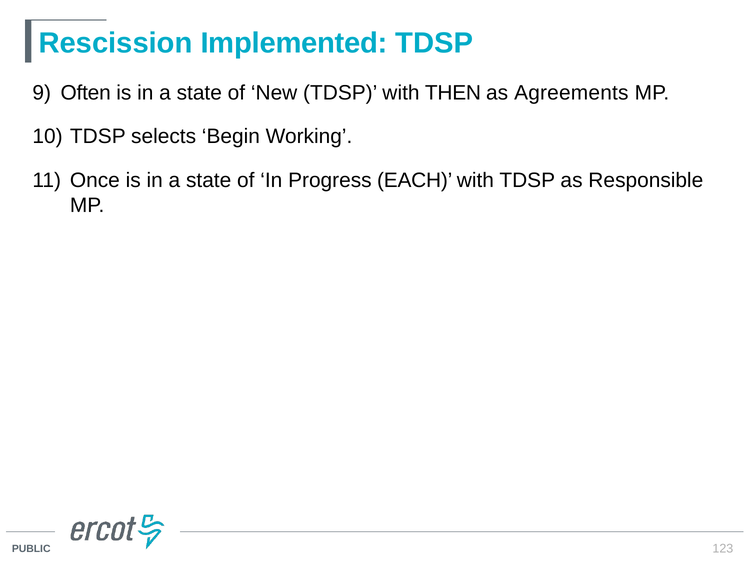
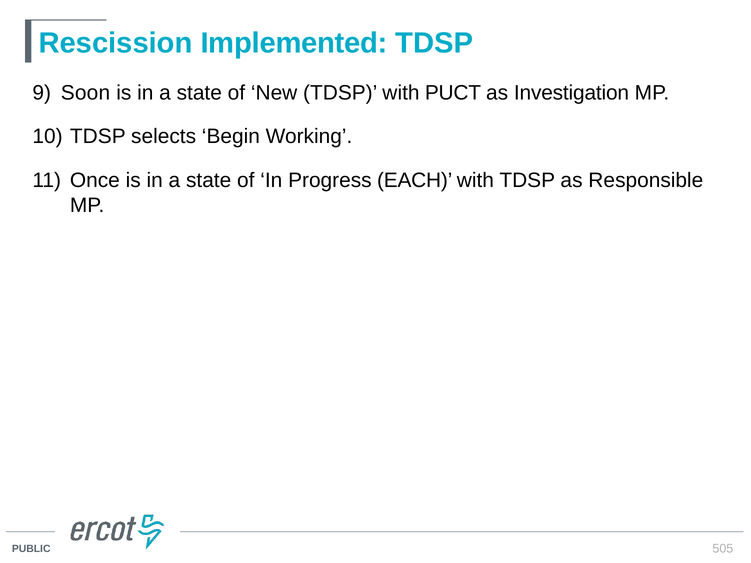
Often: Often -> Soon
THEN: THEN -> PUCT
Agreements: Agreements -> Investigation
123: 123 -> 505
